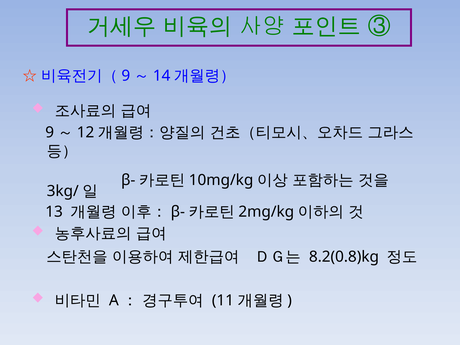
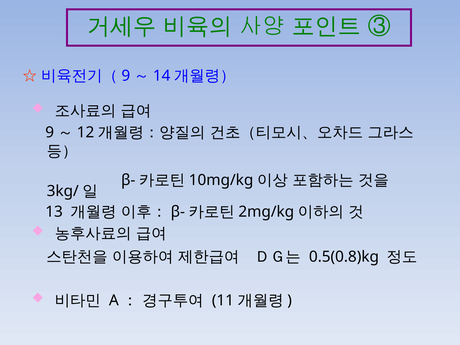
8.2(0.8)kg: 8.2(0.8)kg -> 0.5(0.8)kg
